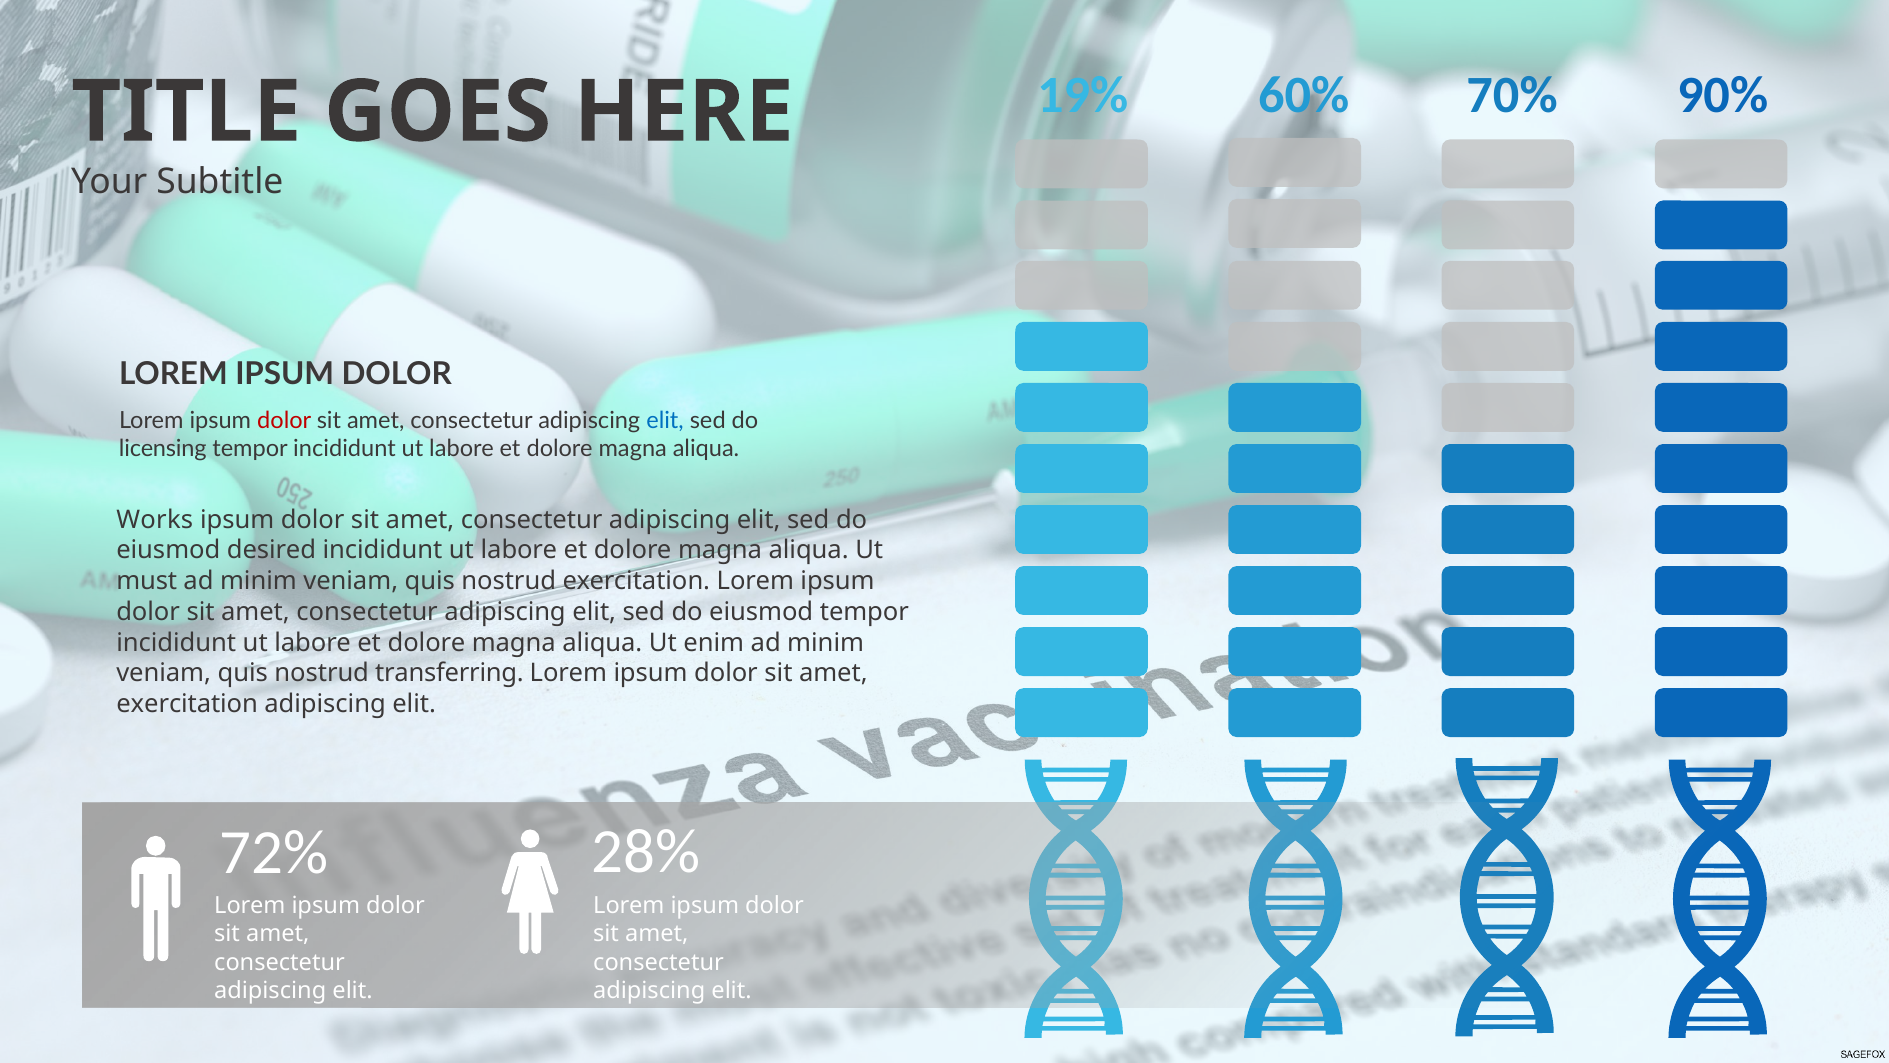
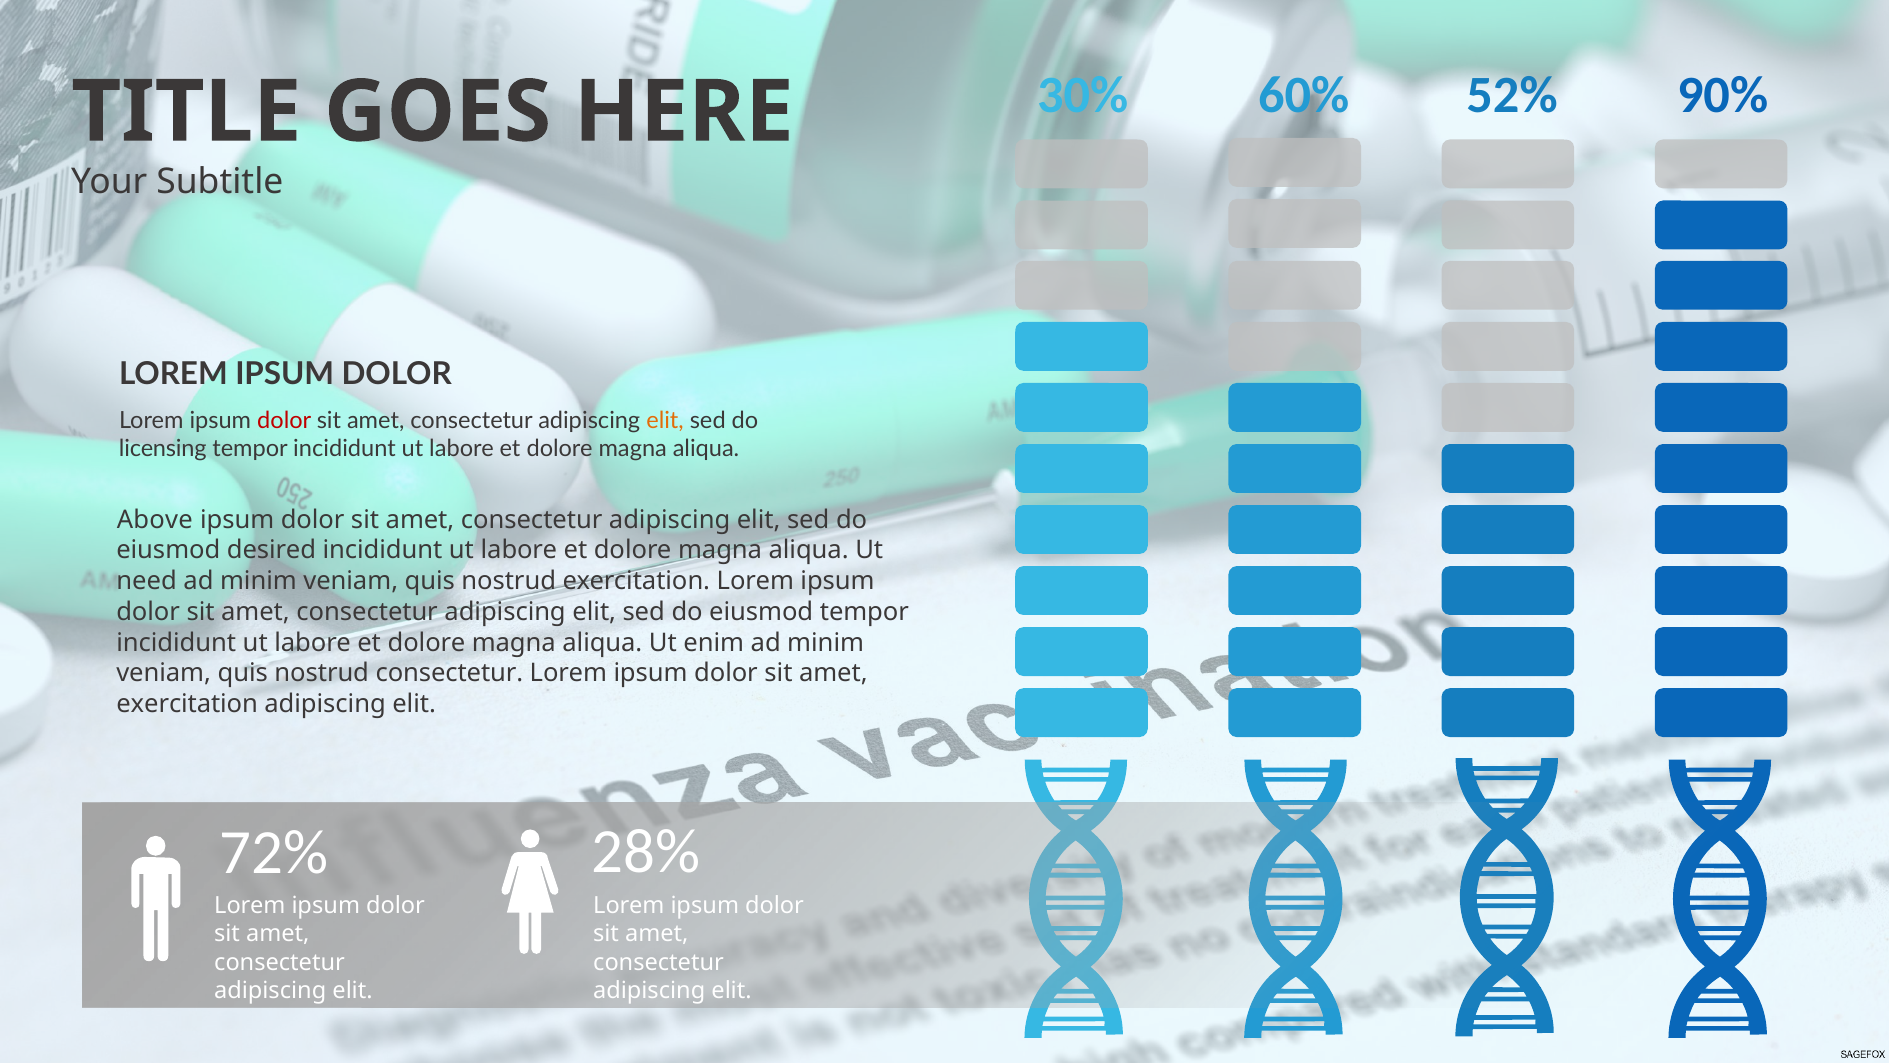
19%: 19% -> 30%
70%: 70% -> 52%
elit at (665, 421) colour: blue -> orange
Works: Works -> Above
must: must -> need
nostrud transferring: transferring -> consectetur
